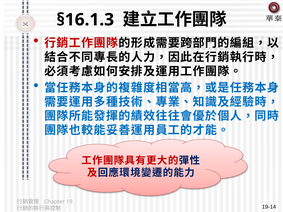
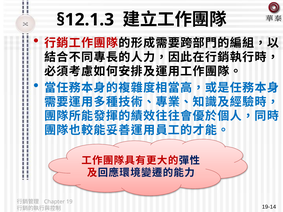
§16.1.3: §16.1.3 -> §12.1.3
